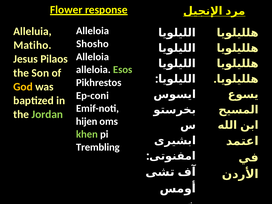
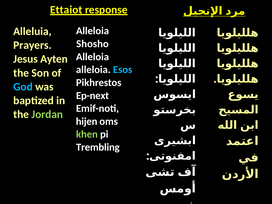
Flower: Flower -> Ettaiot
Matiho: Matiho -> Prayers
Pilaos: Pilaos -> Ayten
Esos colour: light green -> light blue
God colour: yellow -> light blue
Ep-coni: Ep-coni -> Ep-next
